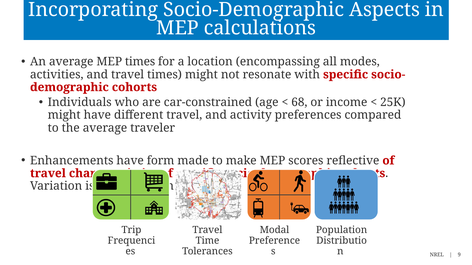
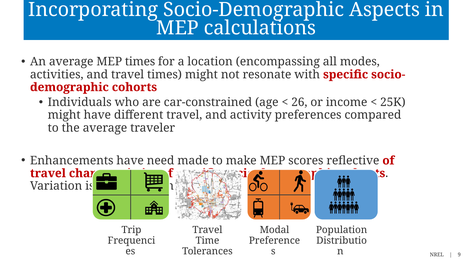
68: 68 -> 26
have form: form -> need
